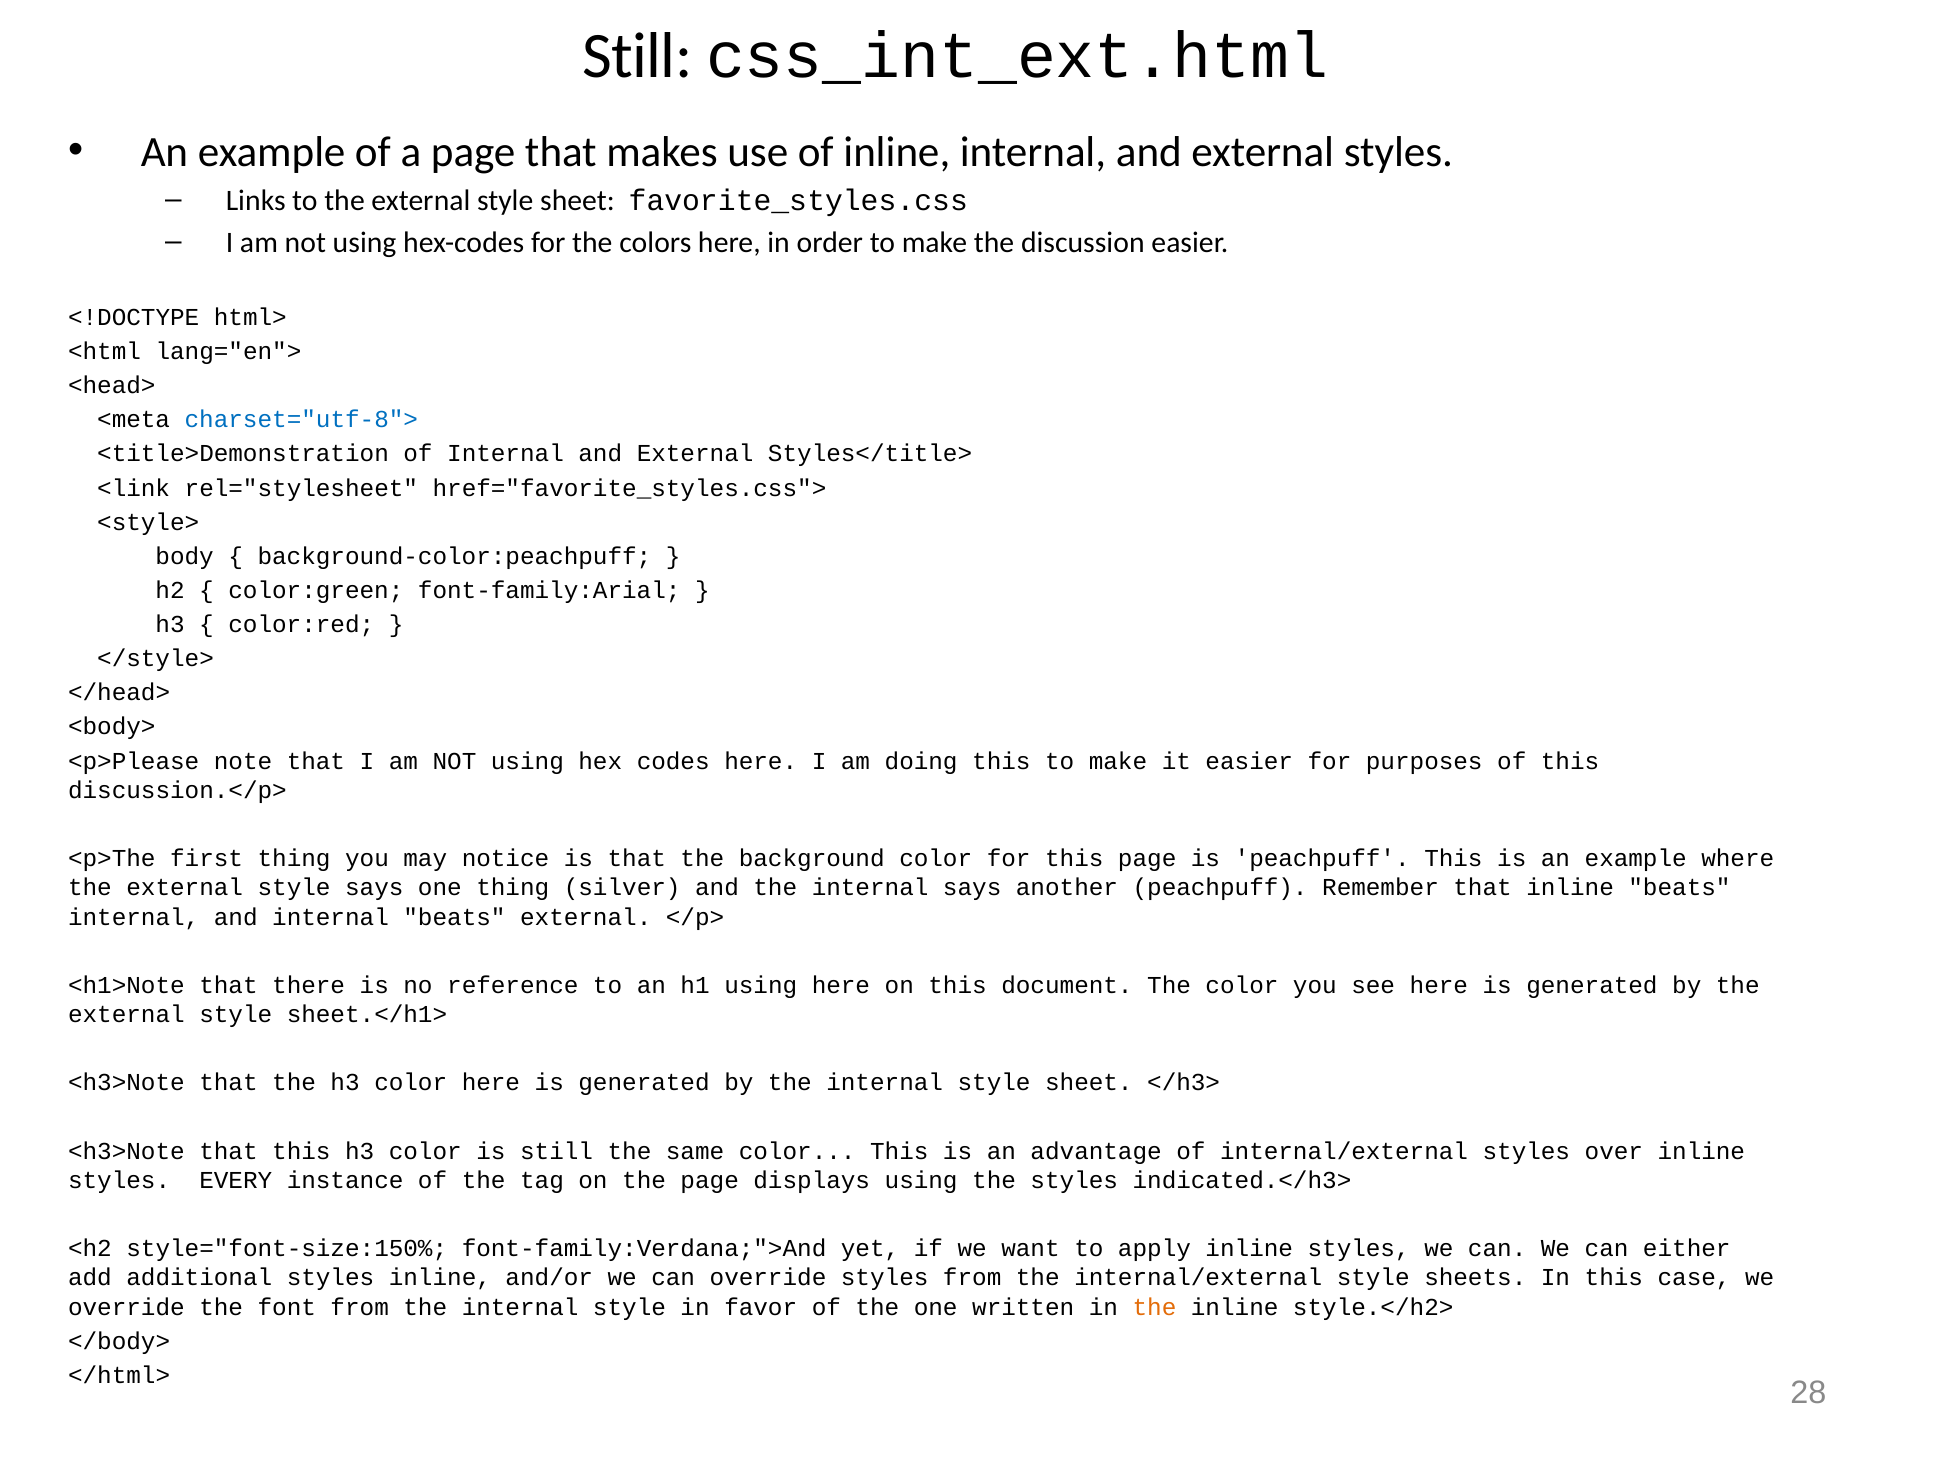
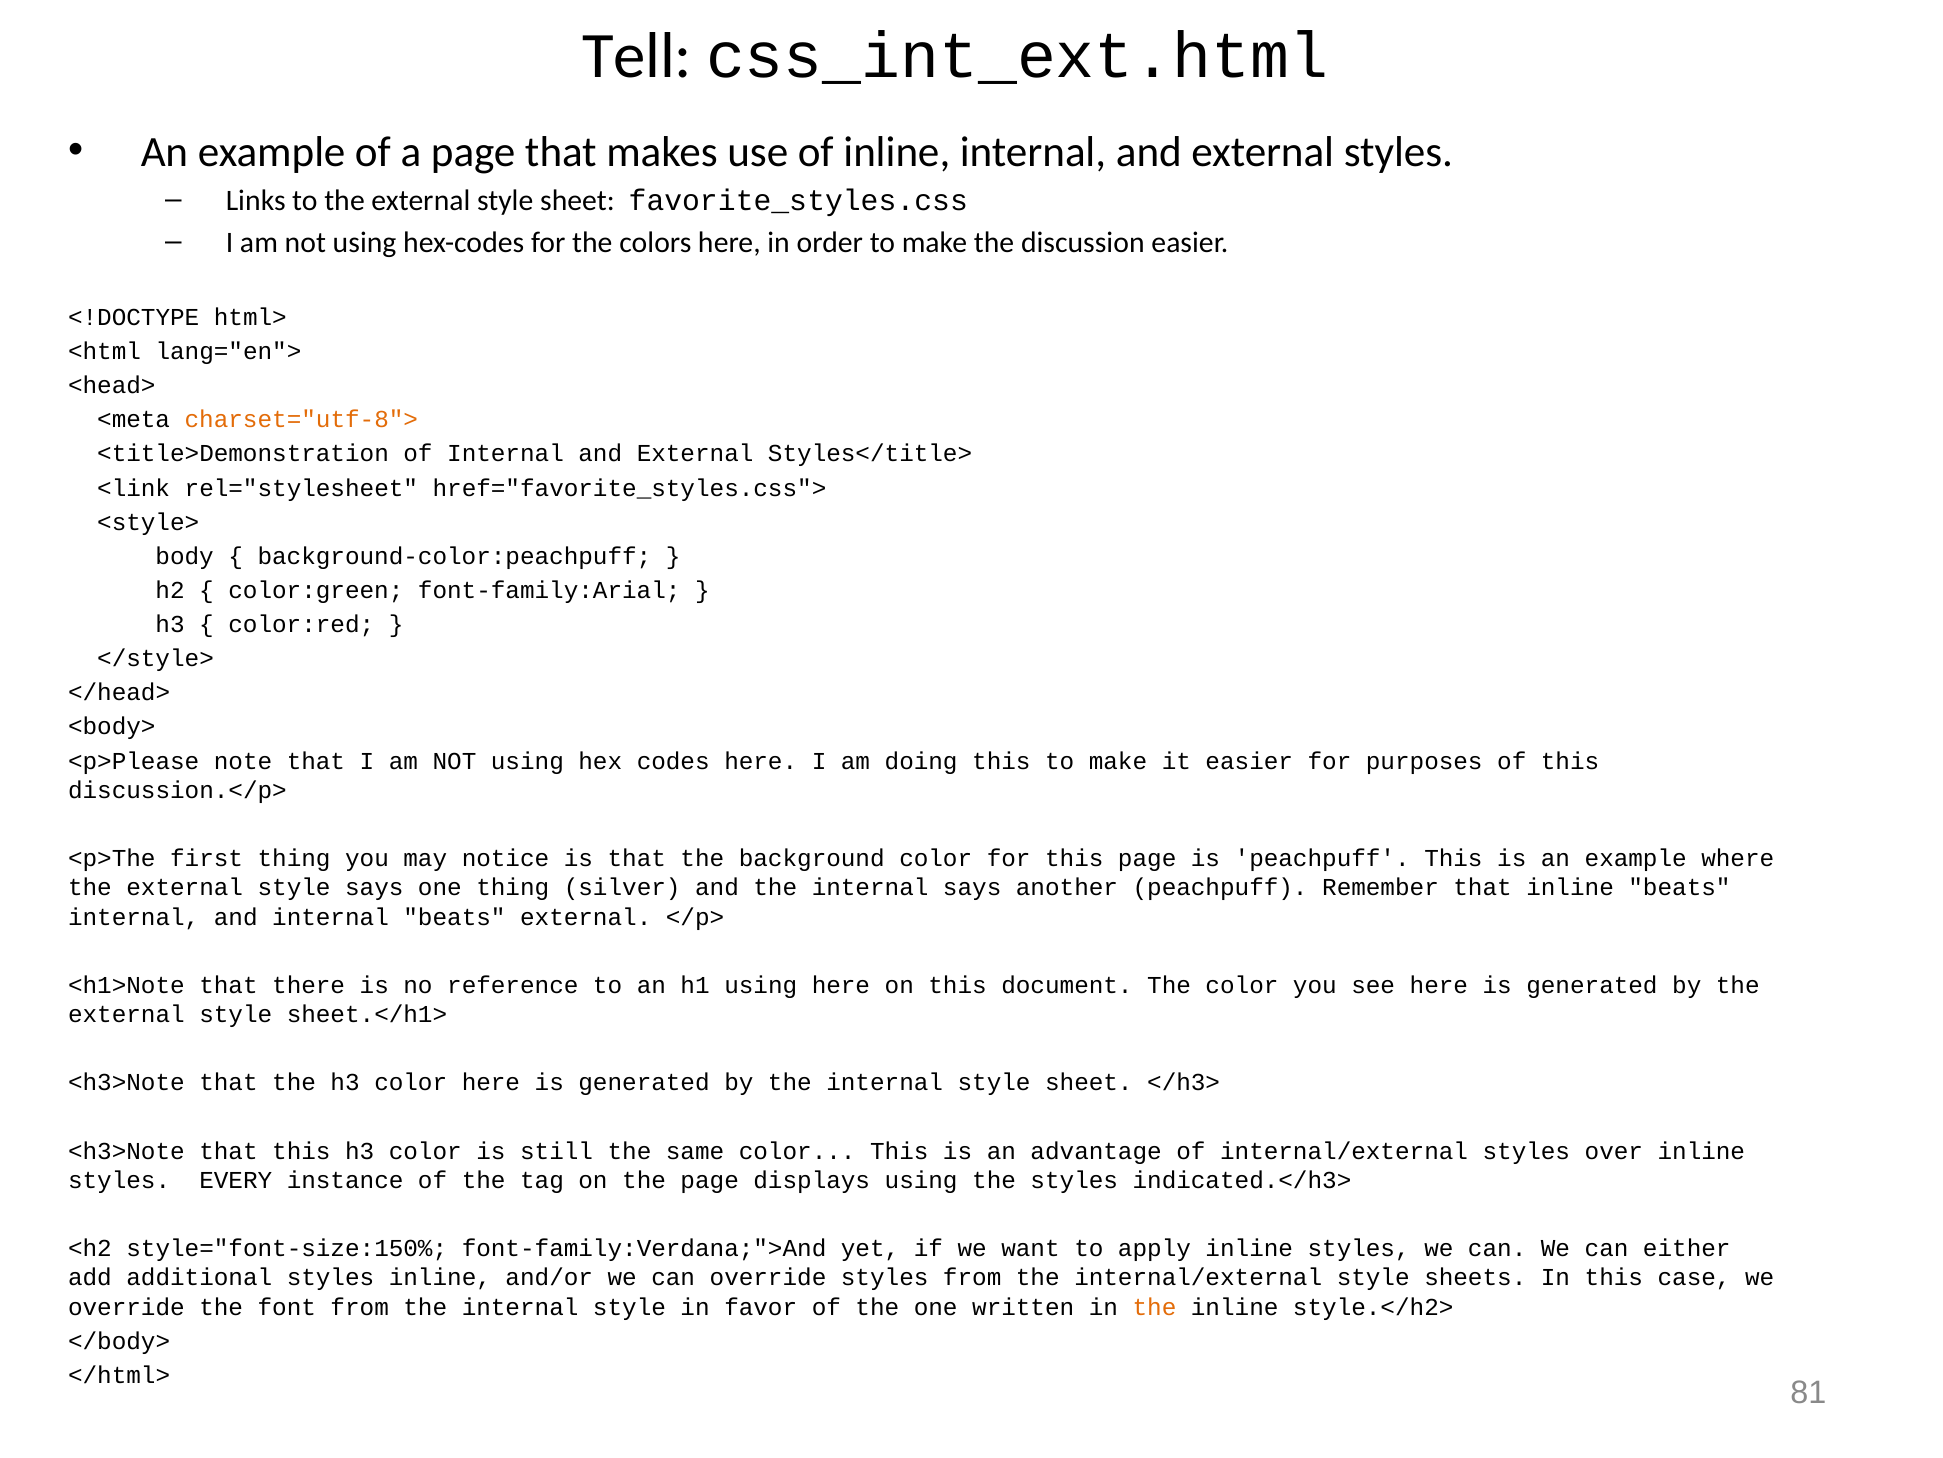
Still at (637, 56): Still -> Tell
charset="utf-8"> colour: blue -> orange
28: 28 -> 81
